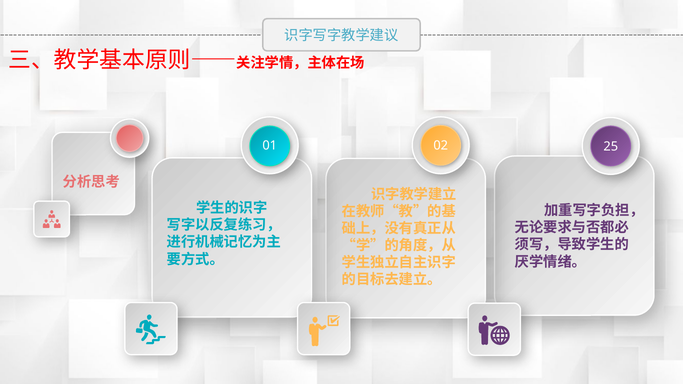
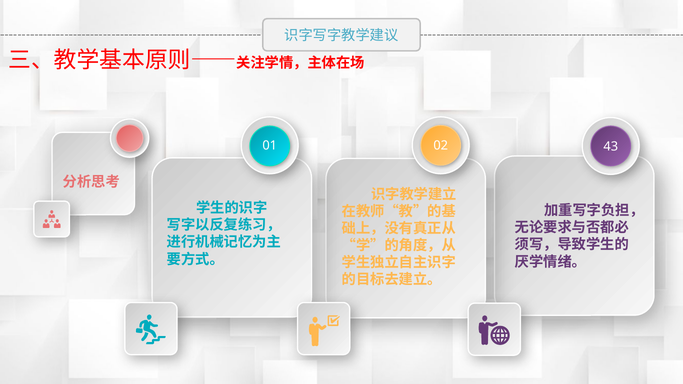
25: 25 -> 43
